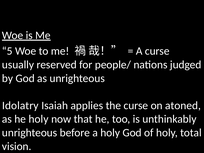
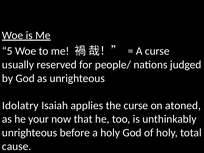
he holy: holy -> your
vision: vision -> cause
